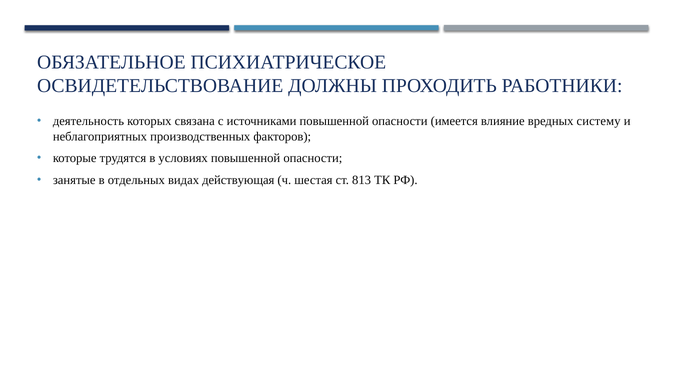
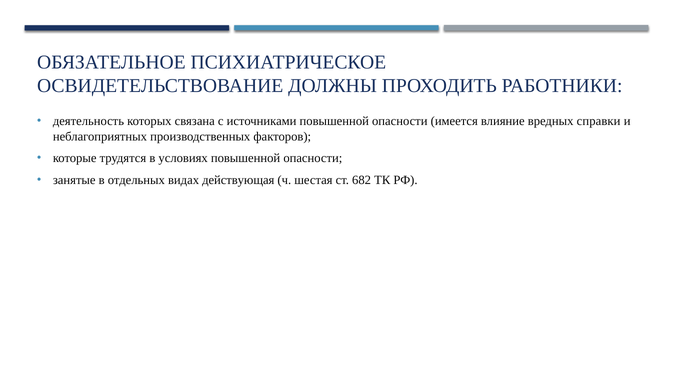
систему: систему -> справки
813: 813 -> 682
